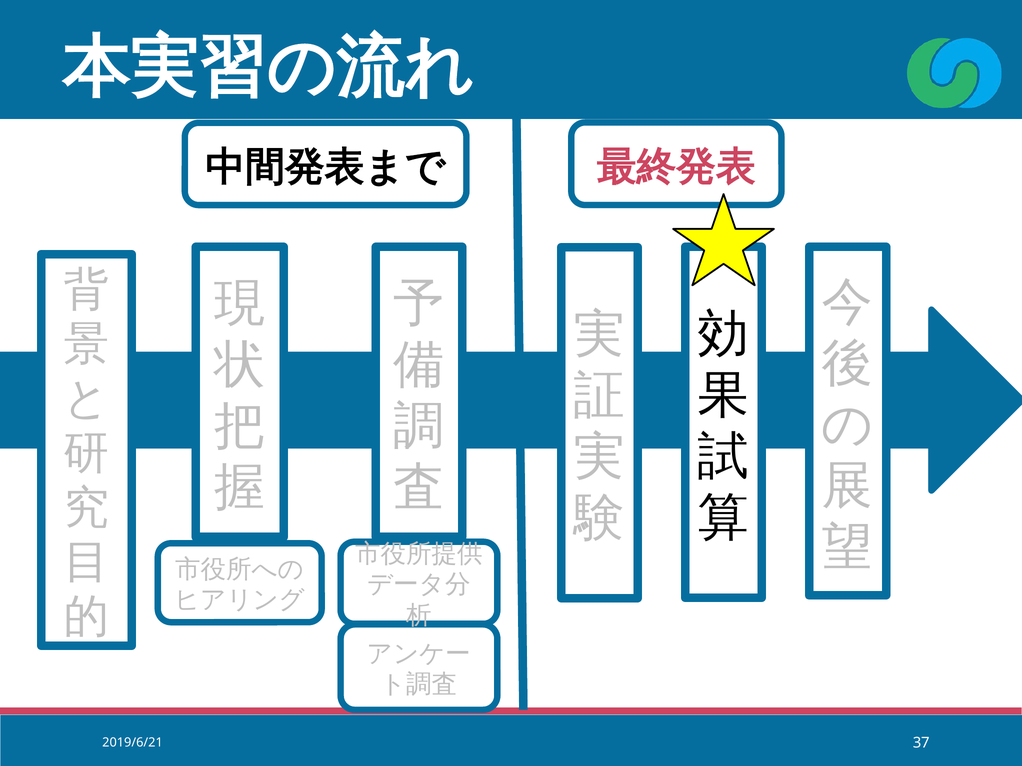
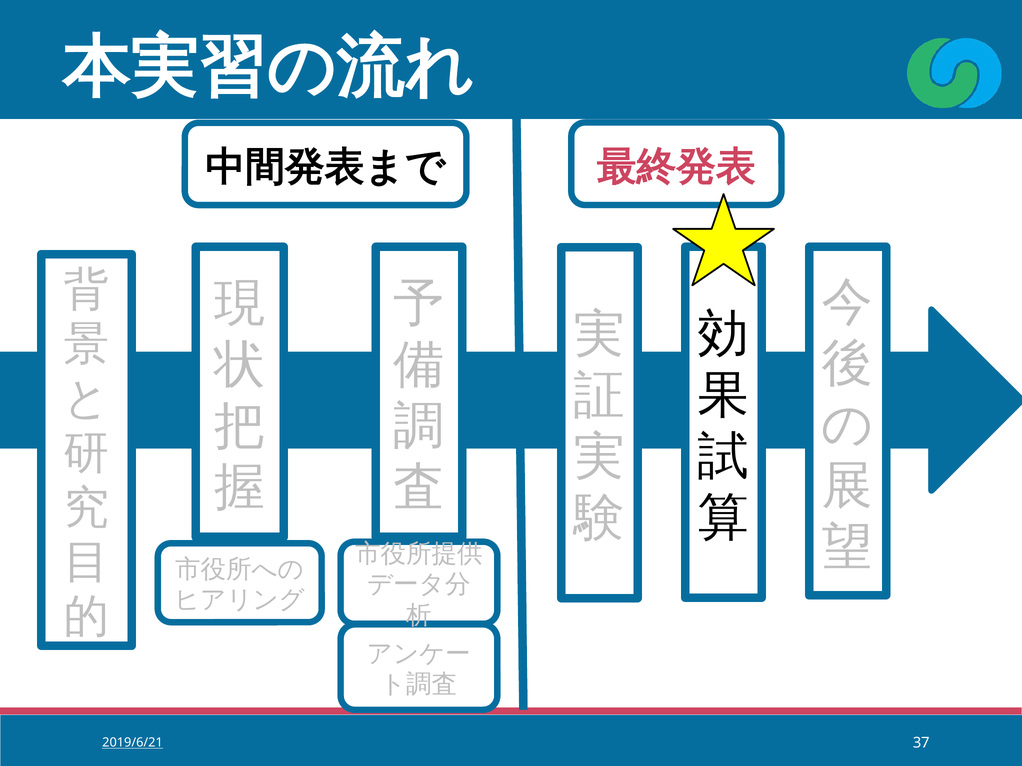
2019/6/21 underline: none -> present
